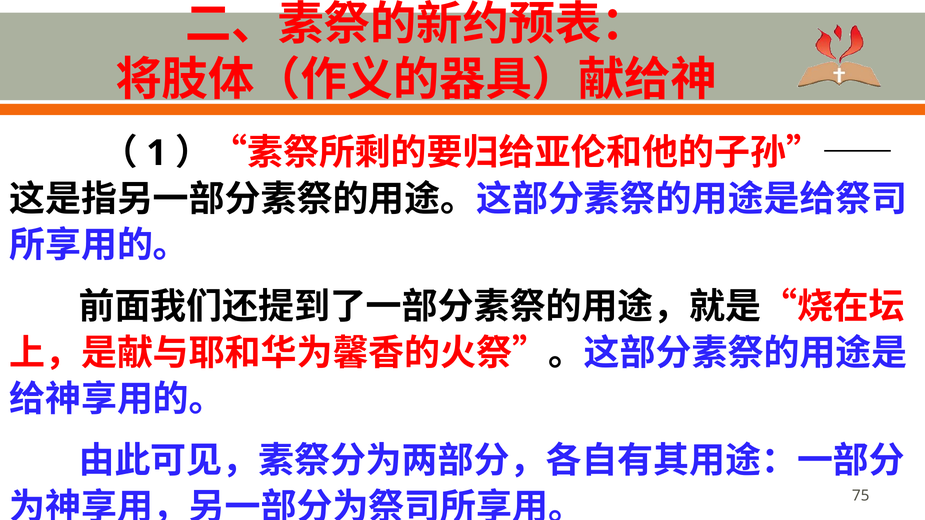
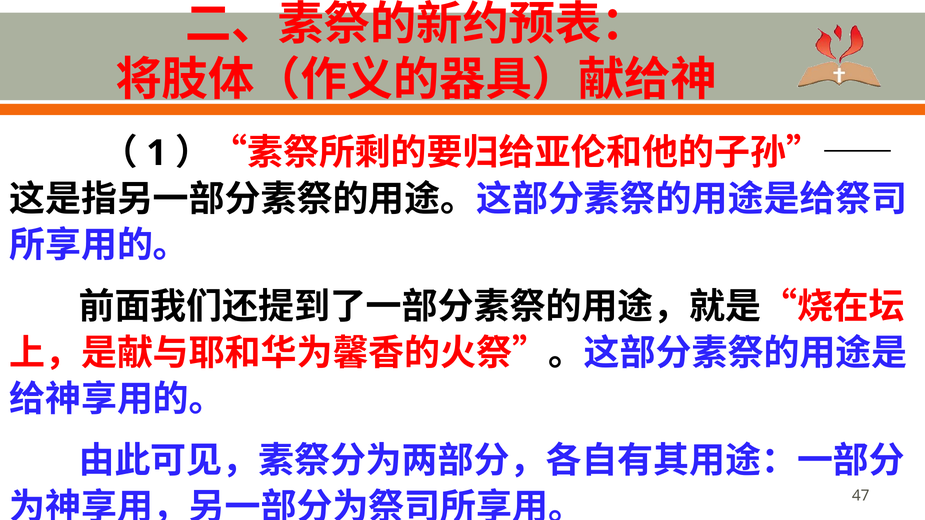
75: 75 -> 47
